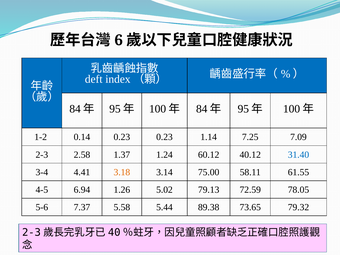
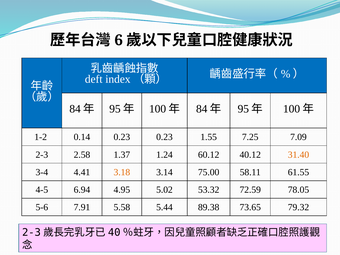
1.14: 1.14 -> 1.55
31.40 colour: blue -> orange
1.26: 1.26 -> 4.95
79.13: 79.13 -> 53.32
7.37: 7.37 -> 7.91
